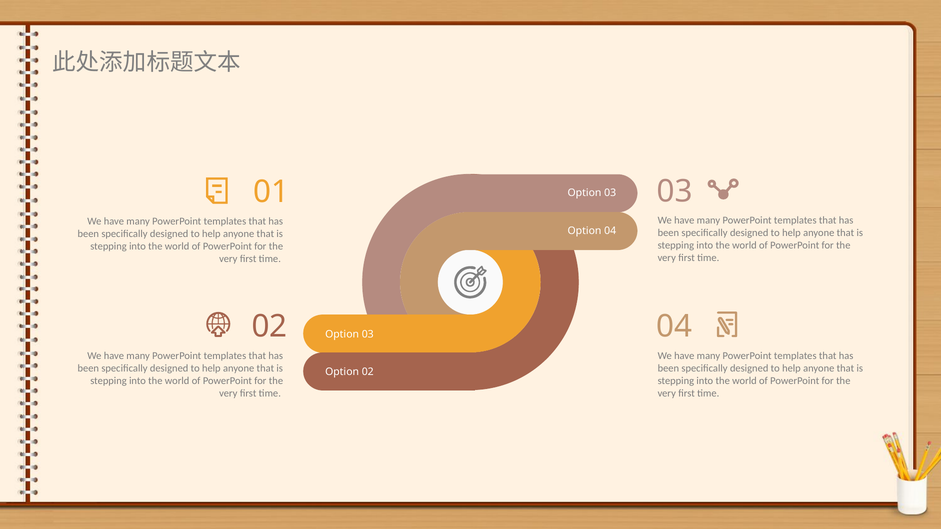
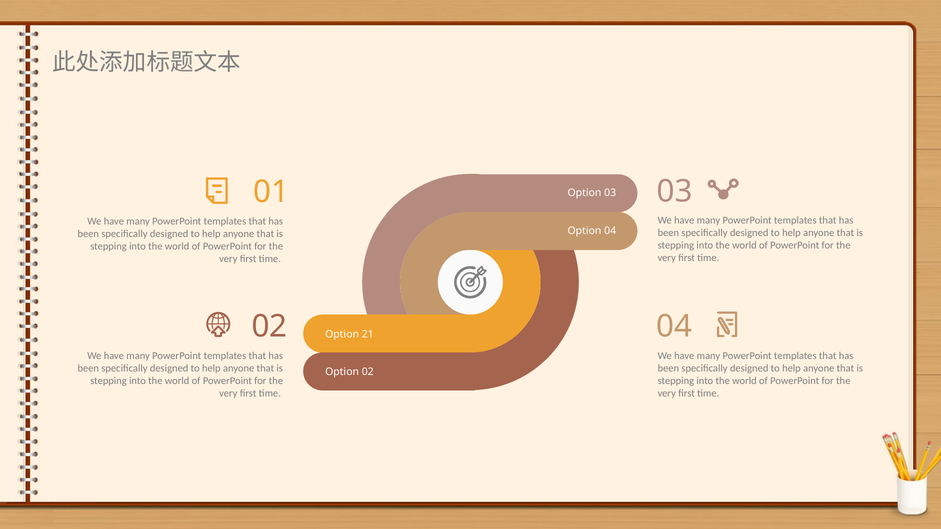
03 at (368, 334): 03 -> 21
